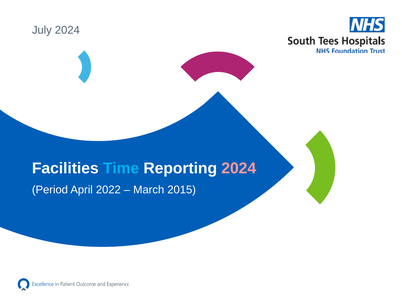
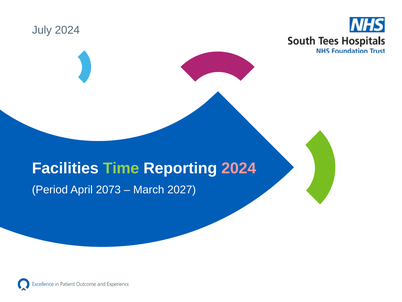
Time colour: light blue -> light green
2022: 2022 -> 2073
2015: 2015 -> 2027
